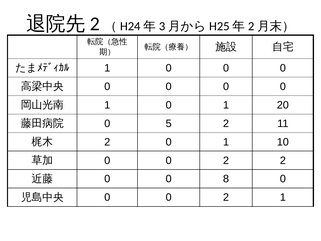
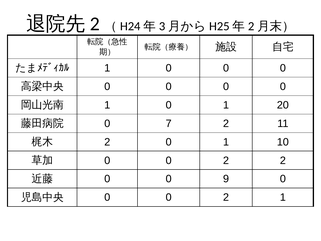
5: 5 -> 7
8: 8 -> 9
